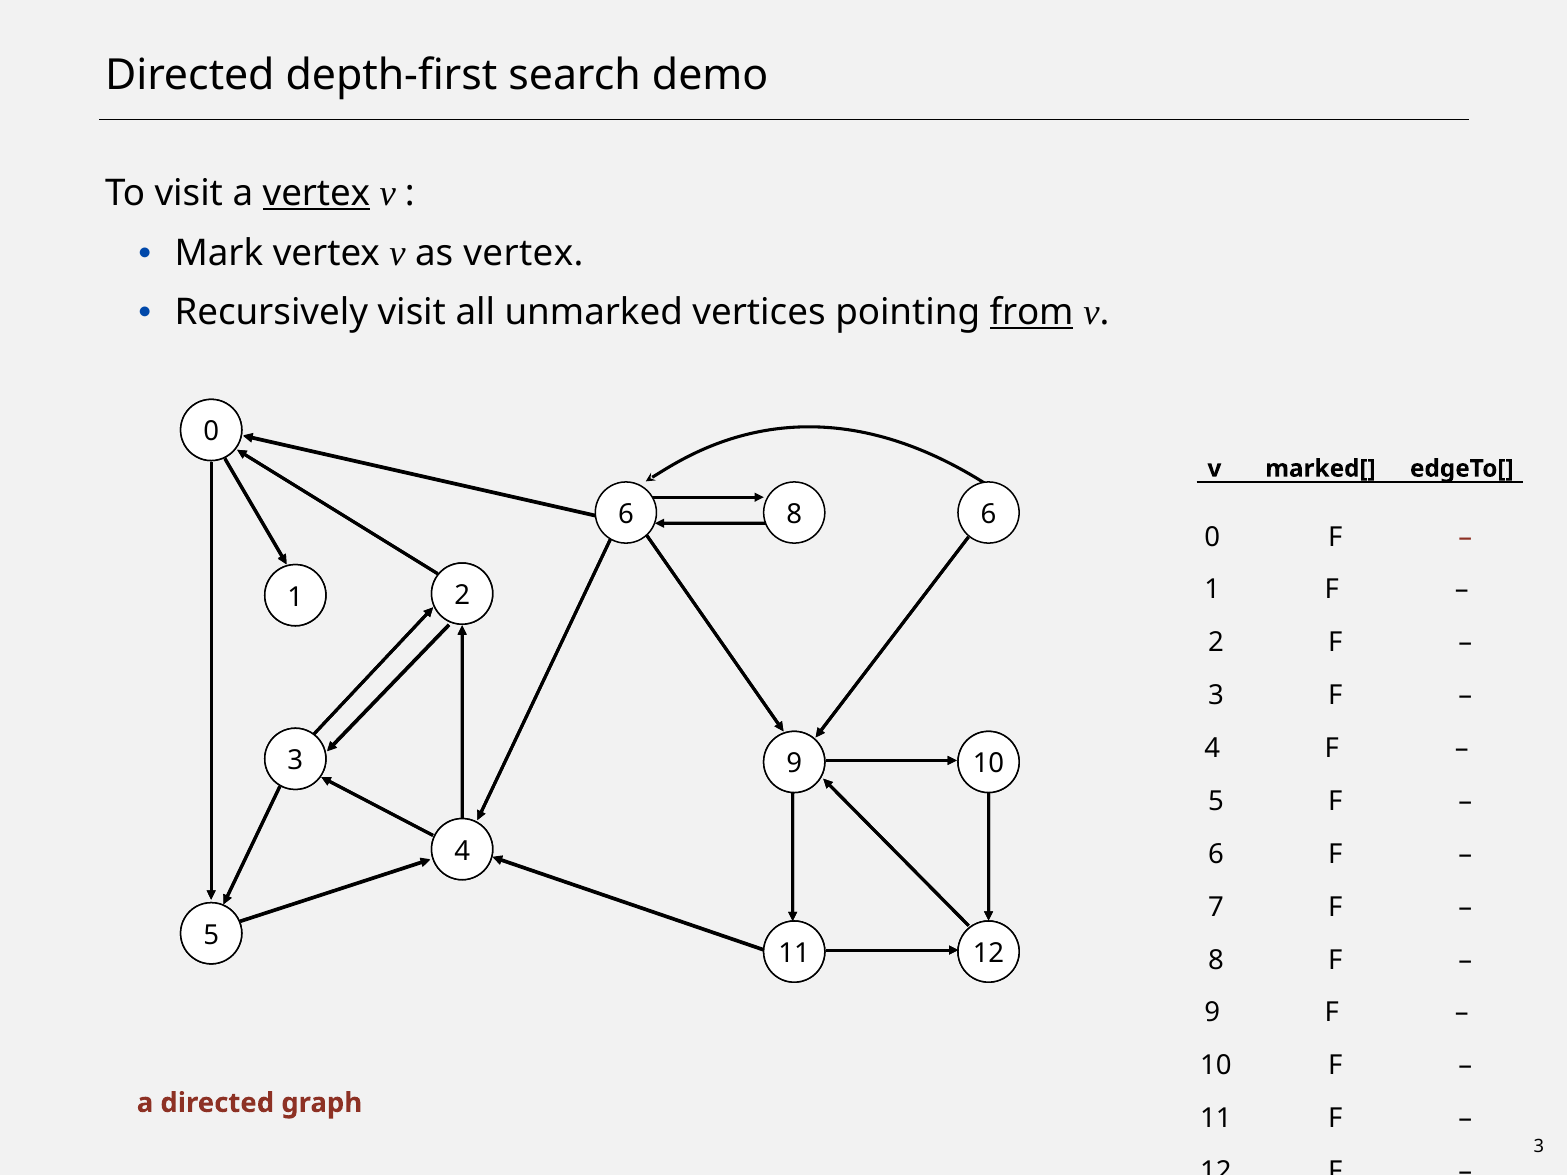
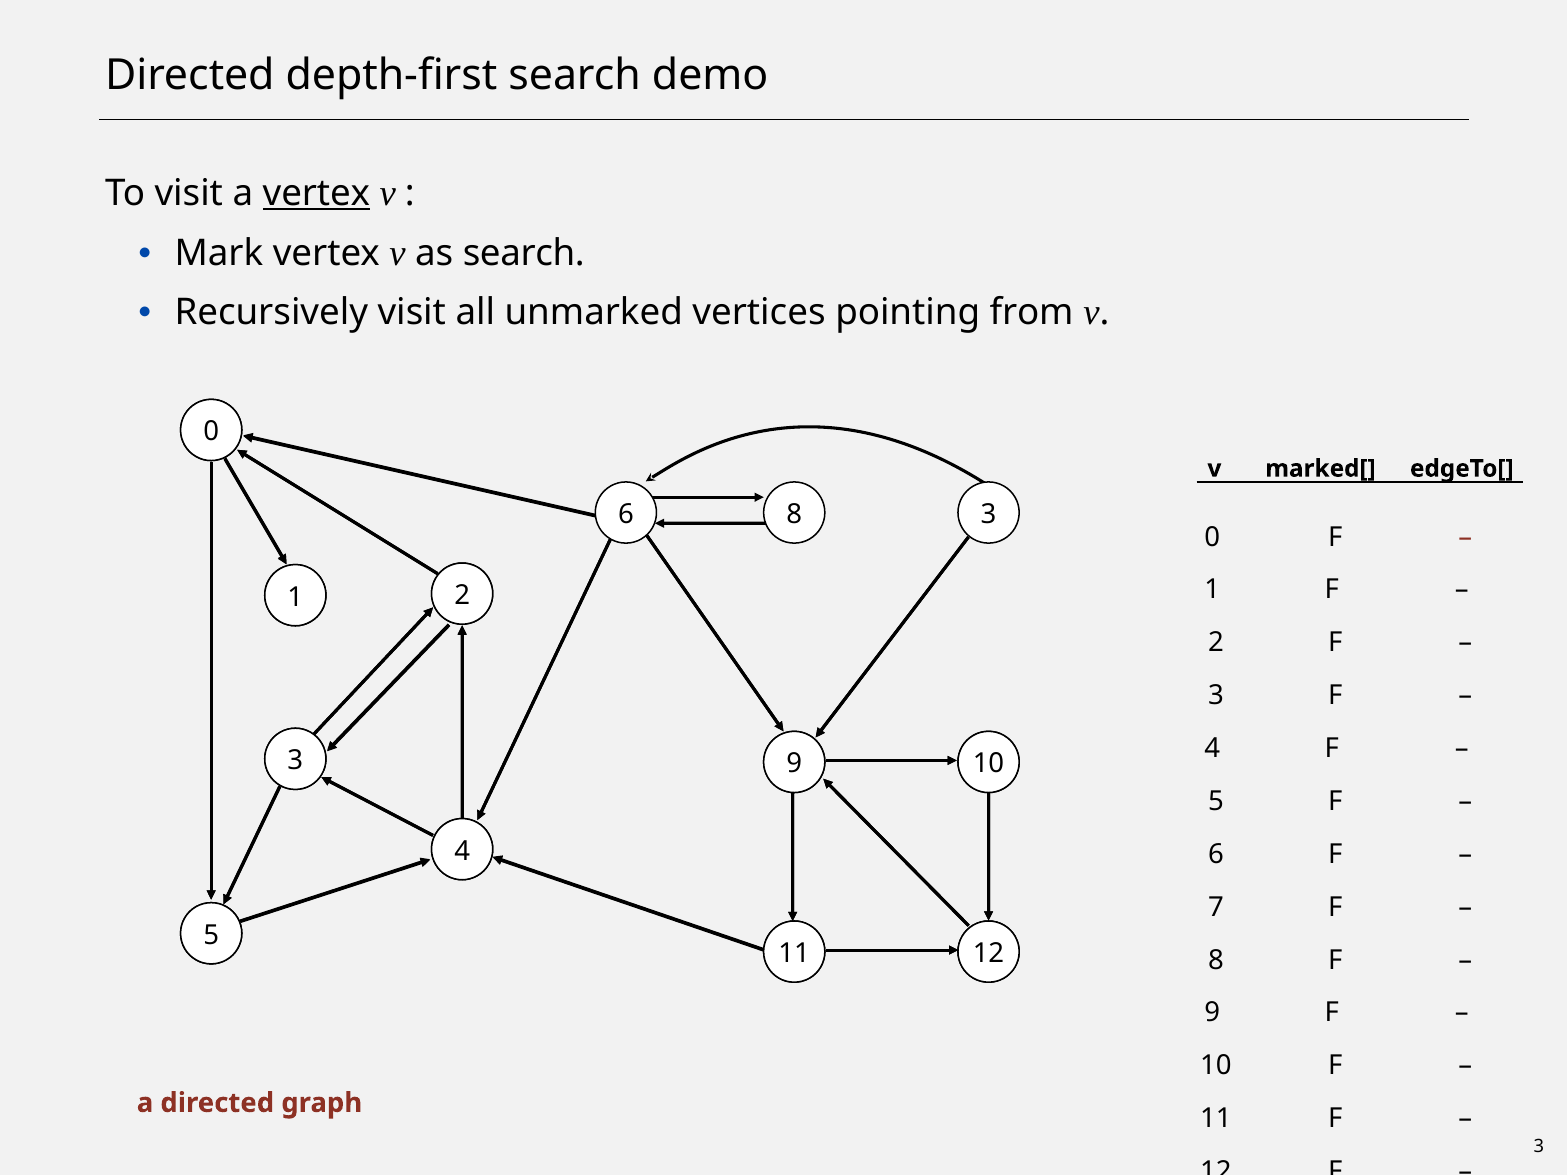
as vertex: vertex -> search
from underline: present -> none
8 6: 6 -> 3
